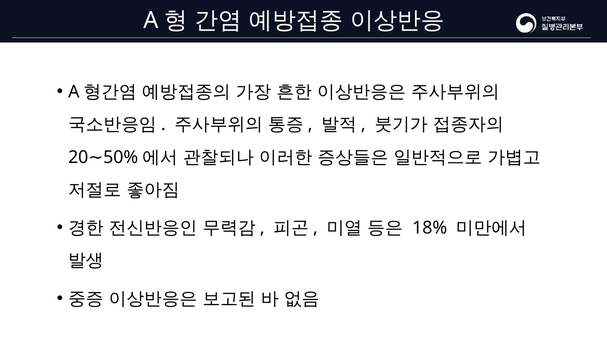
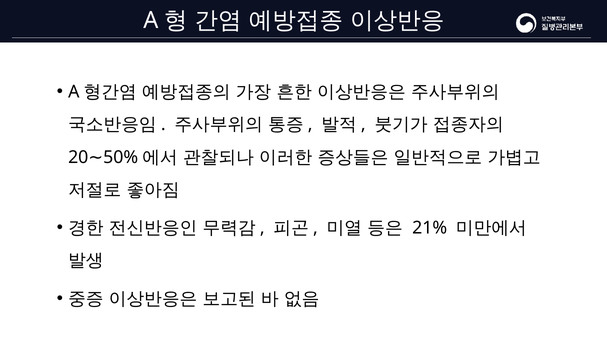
18%: 18% -> 21%
